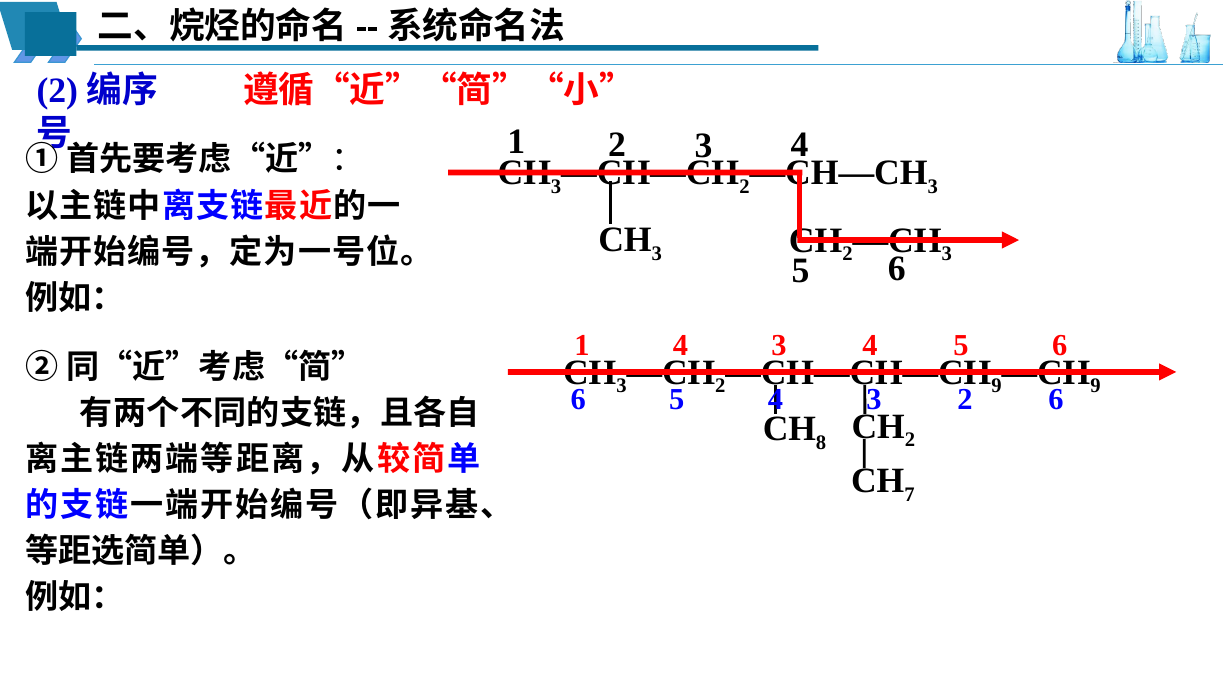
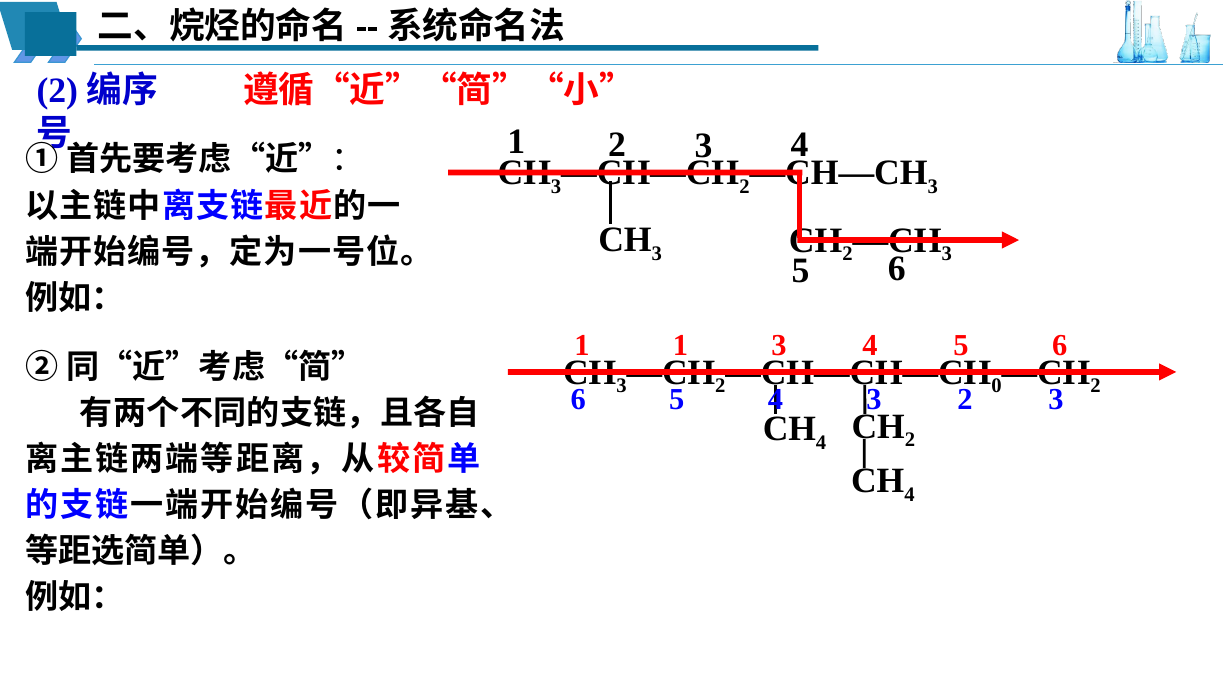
1 4: 4 -> 1
9 at (997, 386): 9 -> 0
9 at (1096, 386): 9 -> 2
3 2 6: 6 -> 3
8 at (821, 442): 8 -> 4
7 at (910, 495): 7 -> 4
